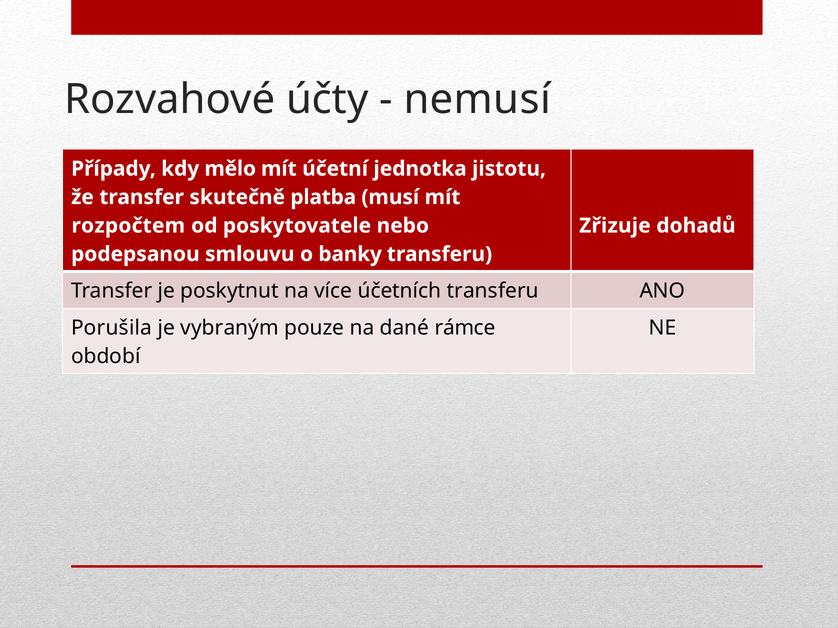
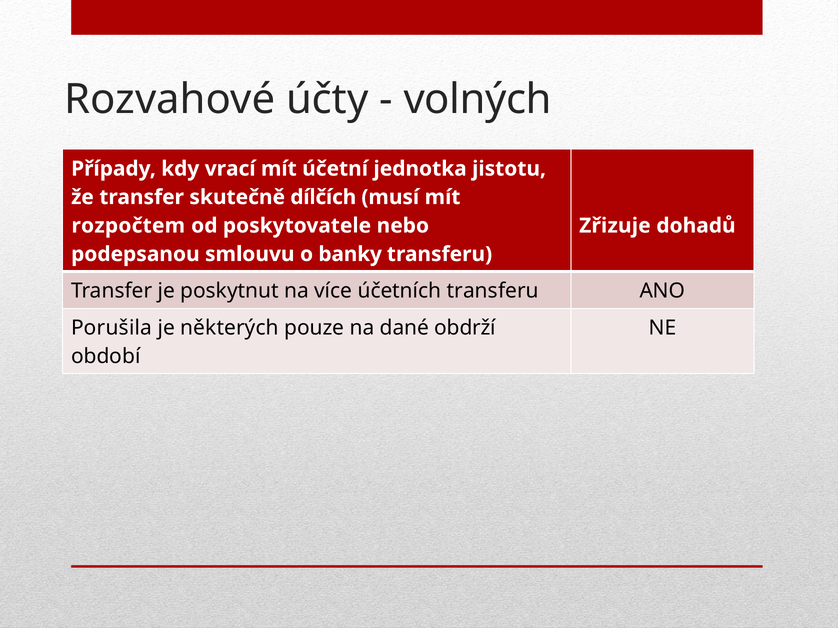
nemusí: nemusí -> volných
mělo: mělo -> vrací
platba: platba -> dílčích
vybraným: vybraným -> některých
rámce: rámce -> obdrží
